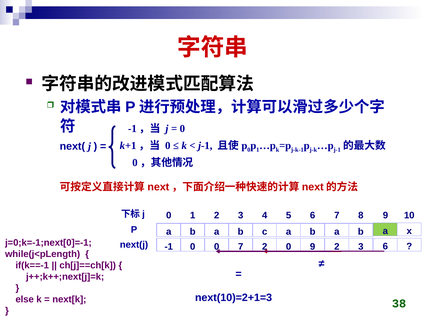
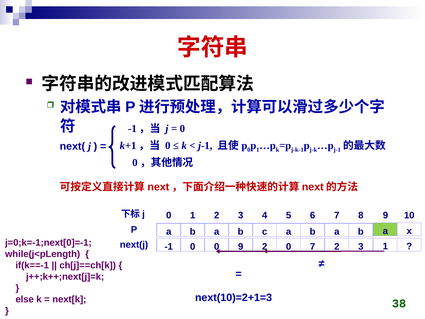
7 at (241, 246): 7 -> 9
0 9: 9 -> 7
3 6: 6 -> 1
